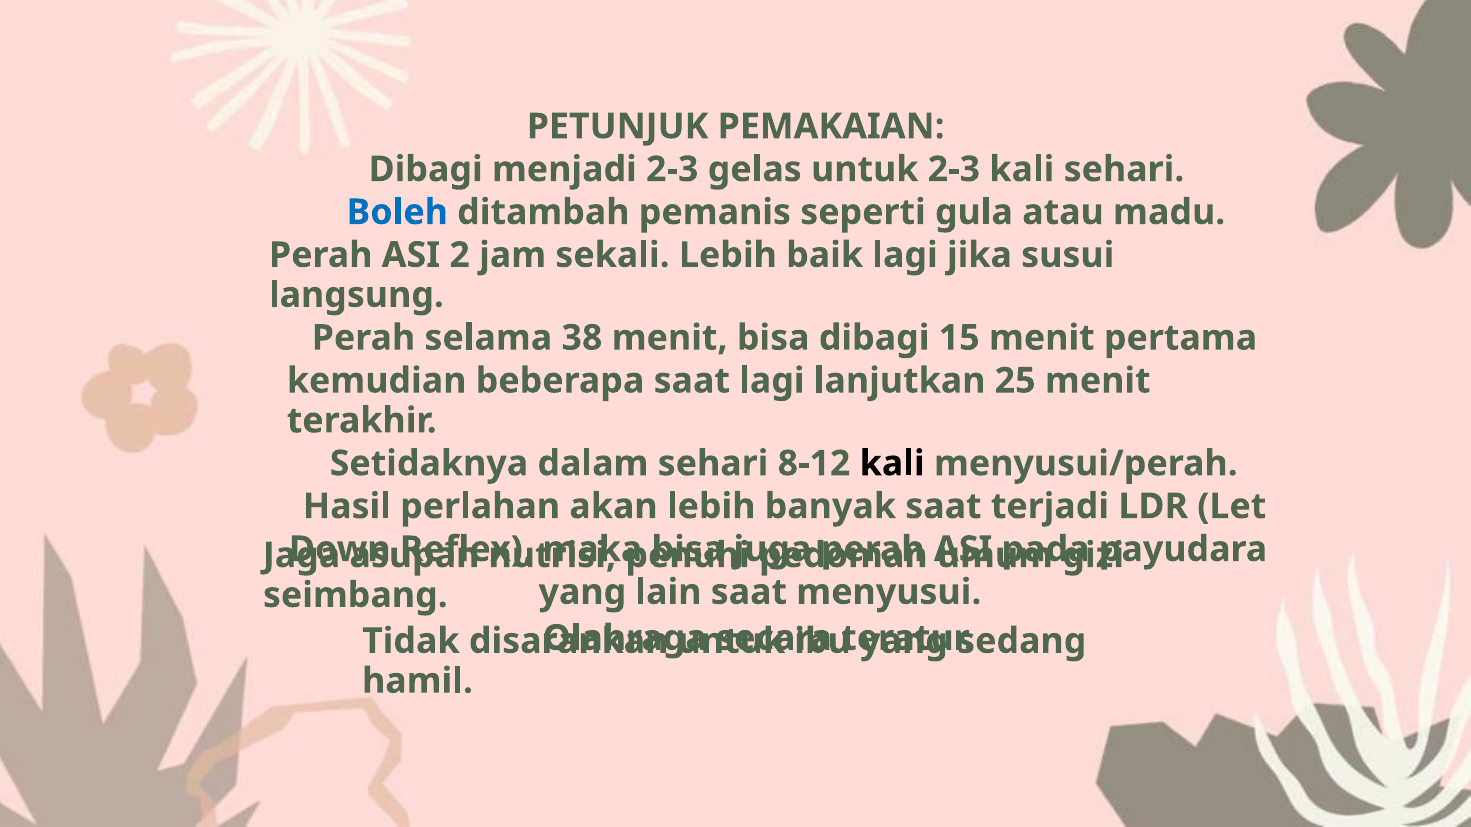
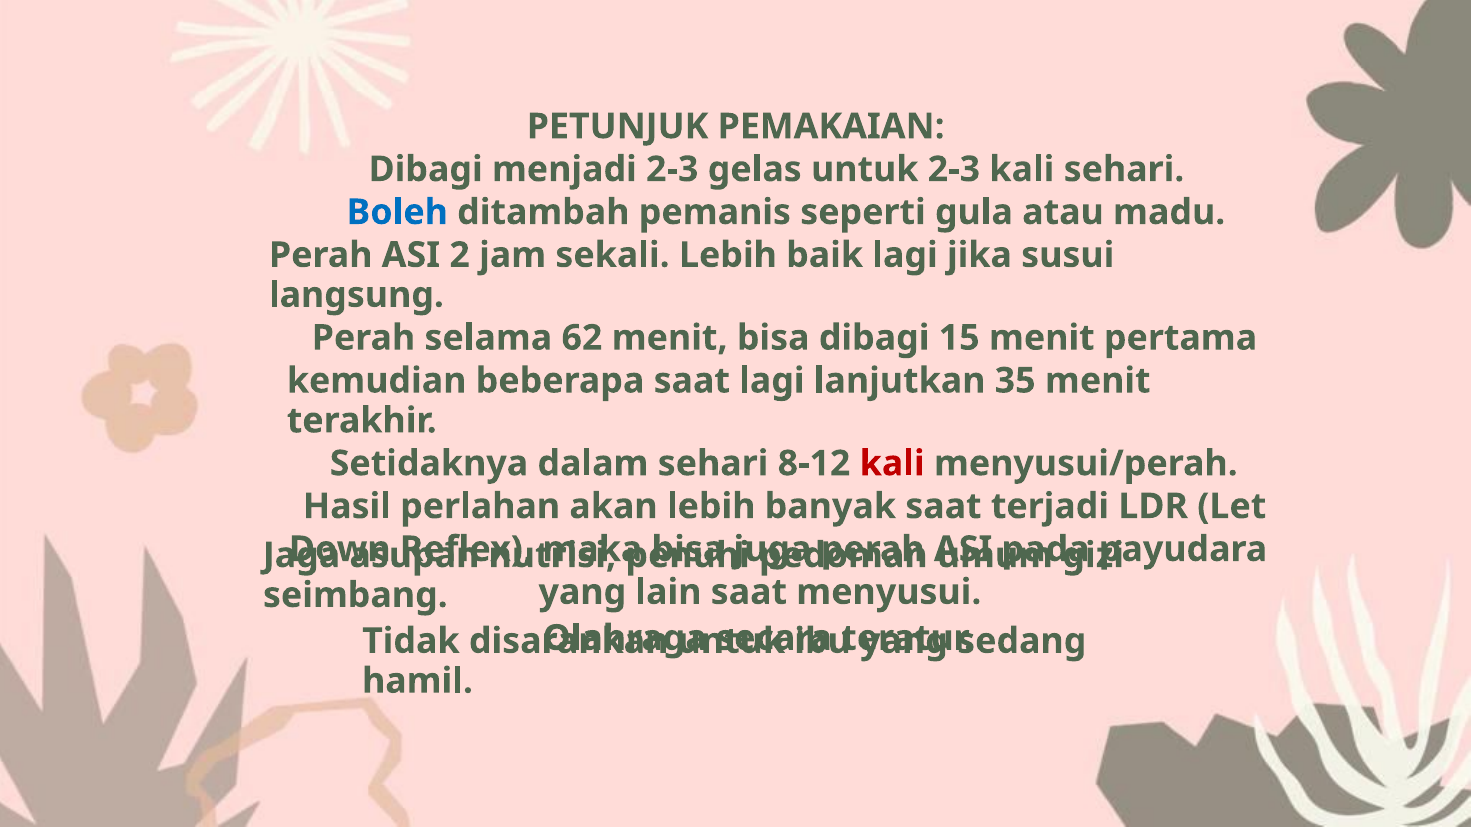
38: 38 -> 62
25: 25 -> 35
kali at (892, 464) colour: black -> red
